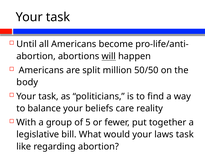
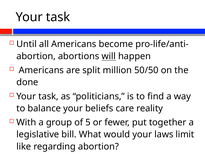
body: body -> done
laws task: task -> limit
